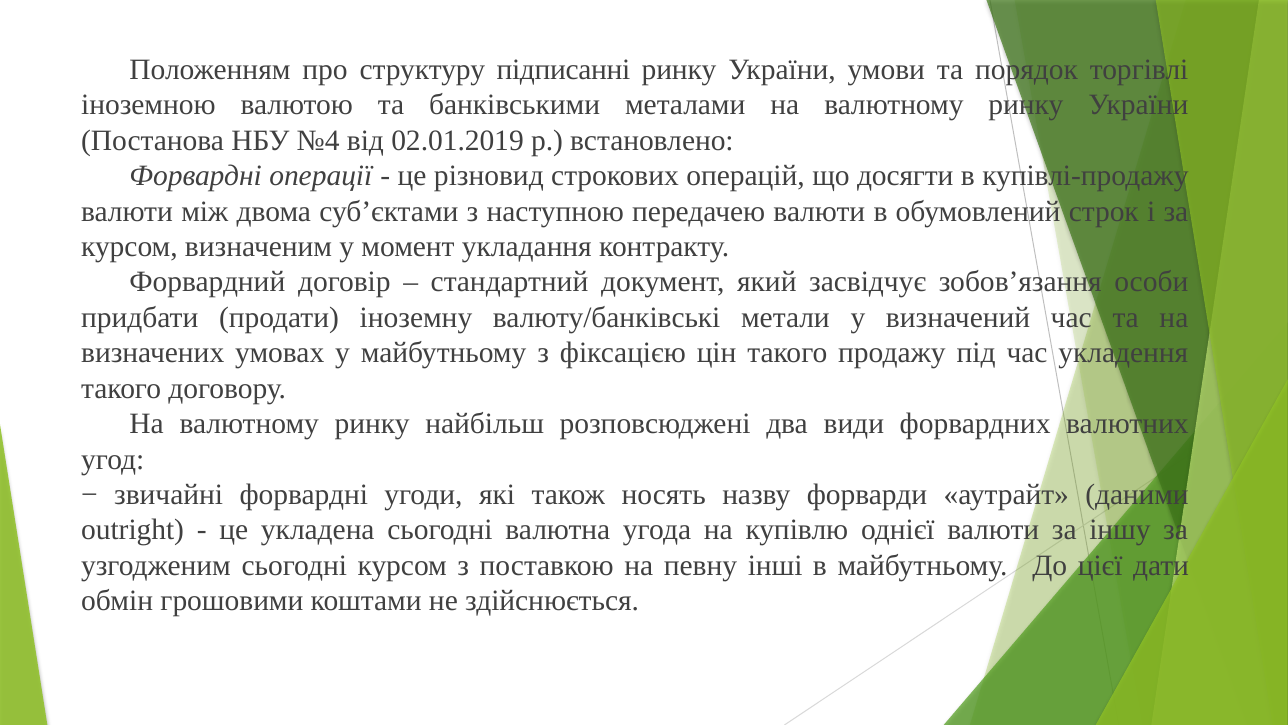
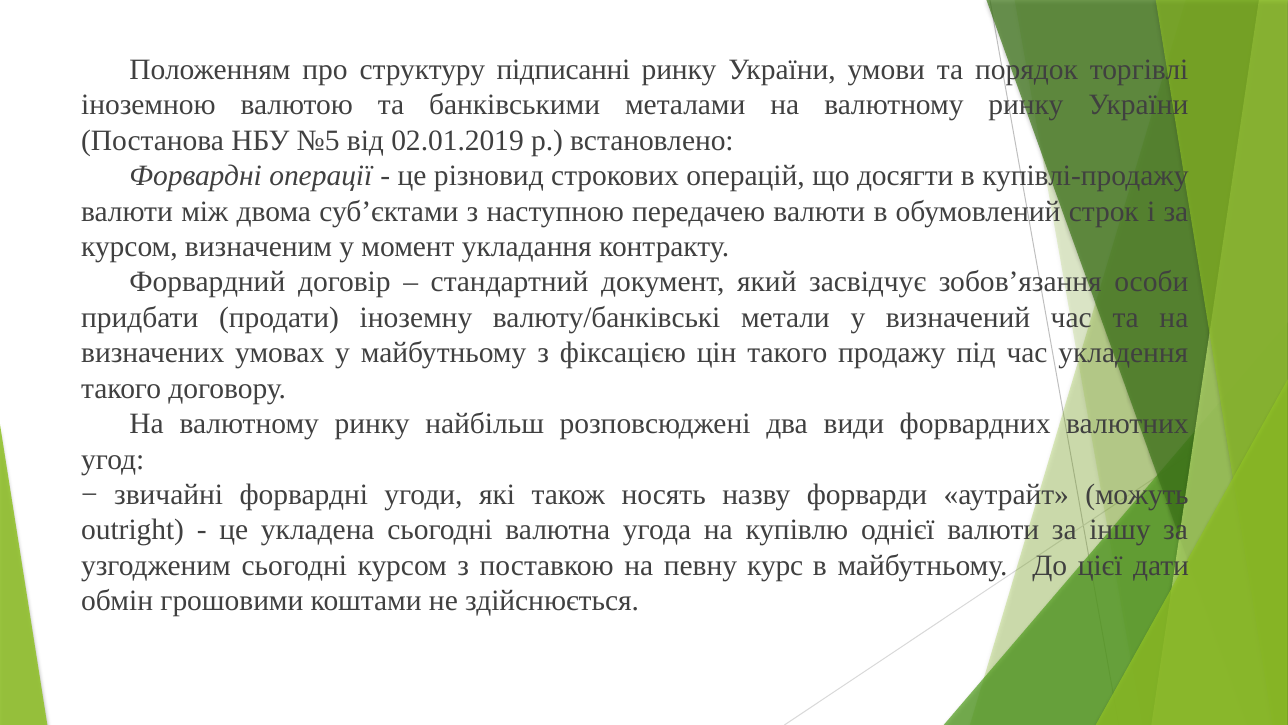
№4: №4 -> №5
даними: даними -> можуть
інші: інші -> курс
